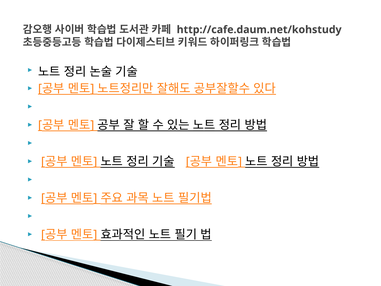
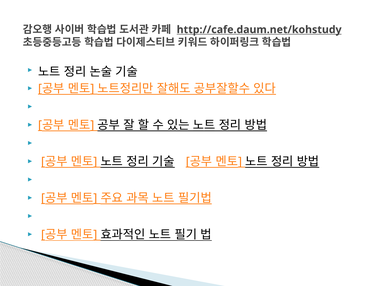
http://cafe.daum.net/kohstudy underline: none -> present
